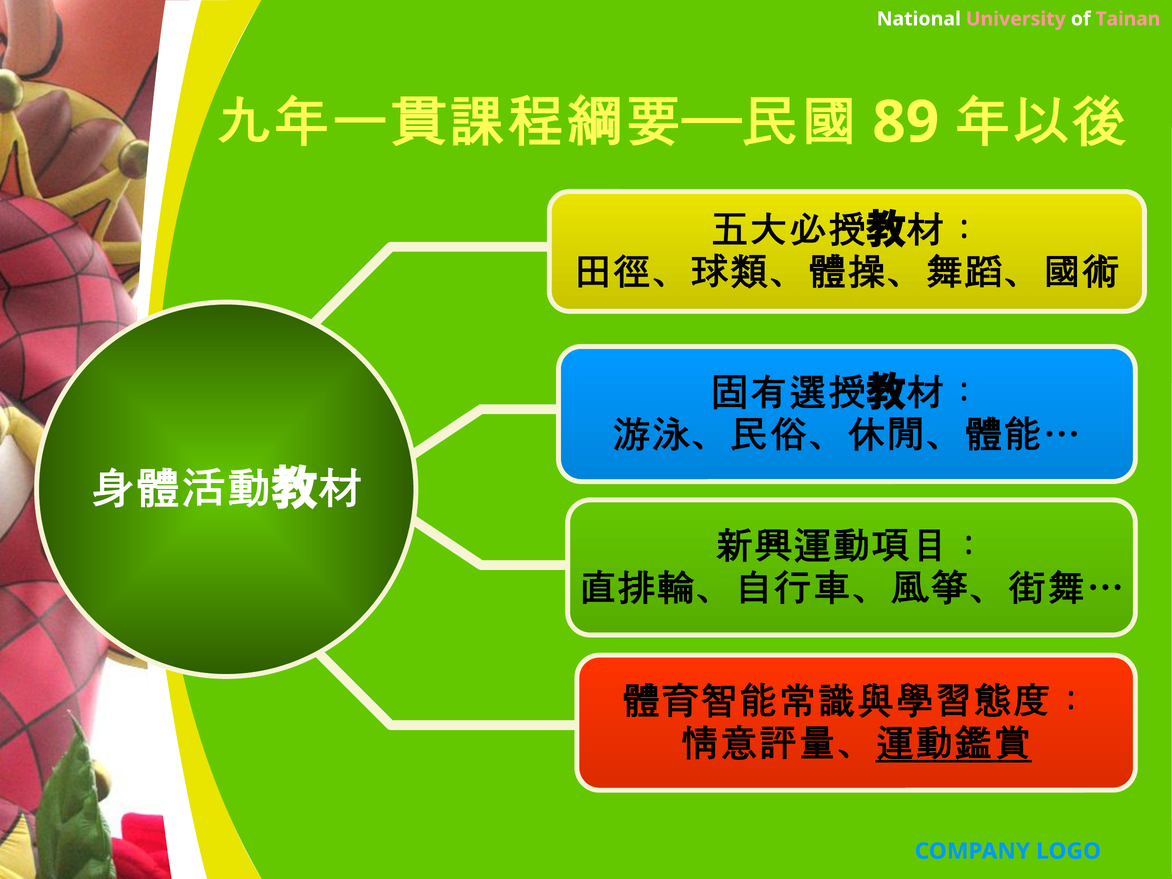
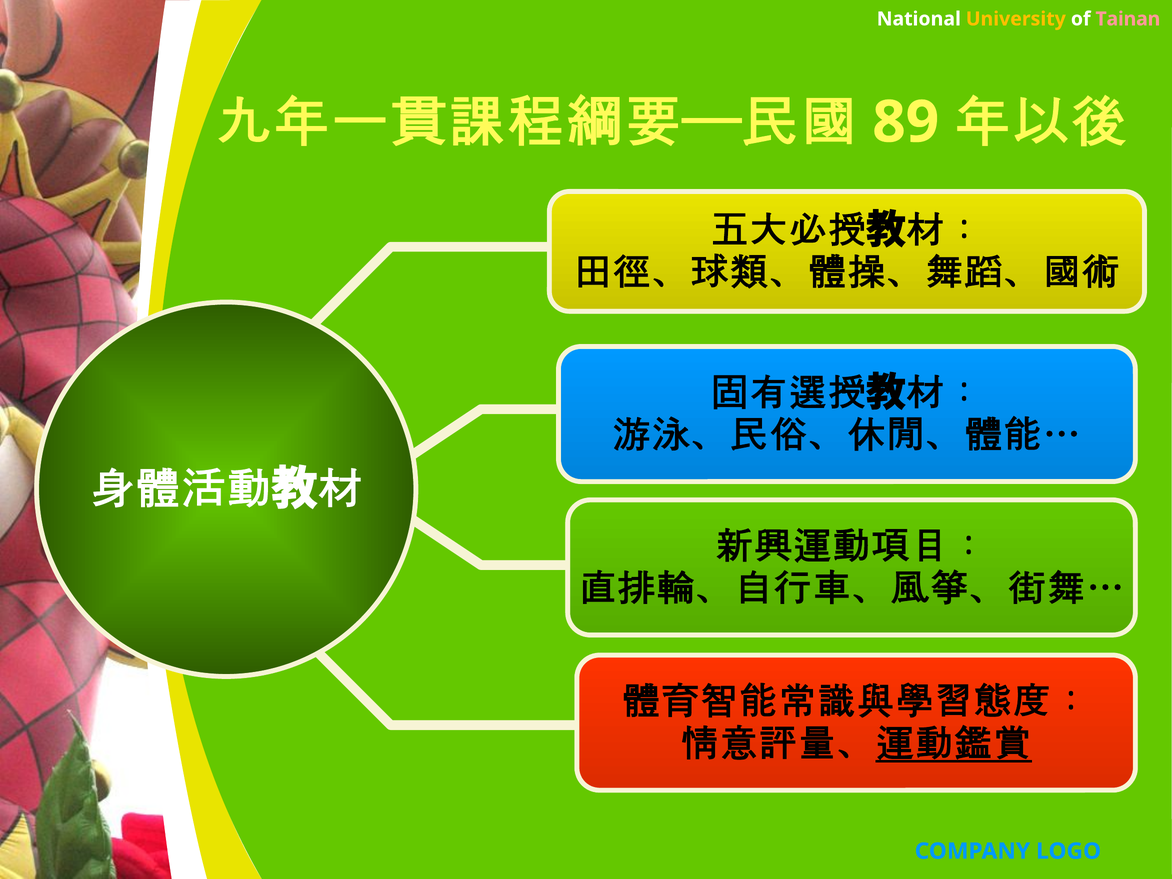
University colour: pink -> yellow
